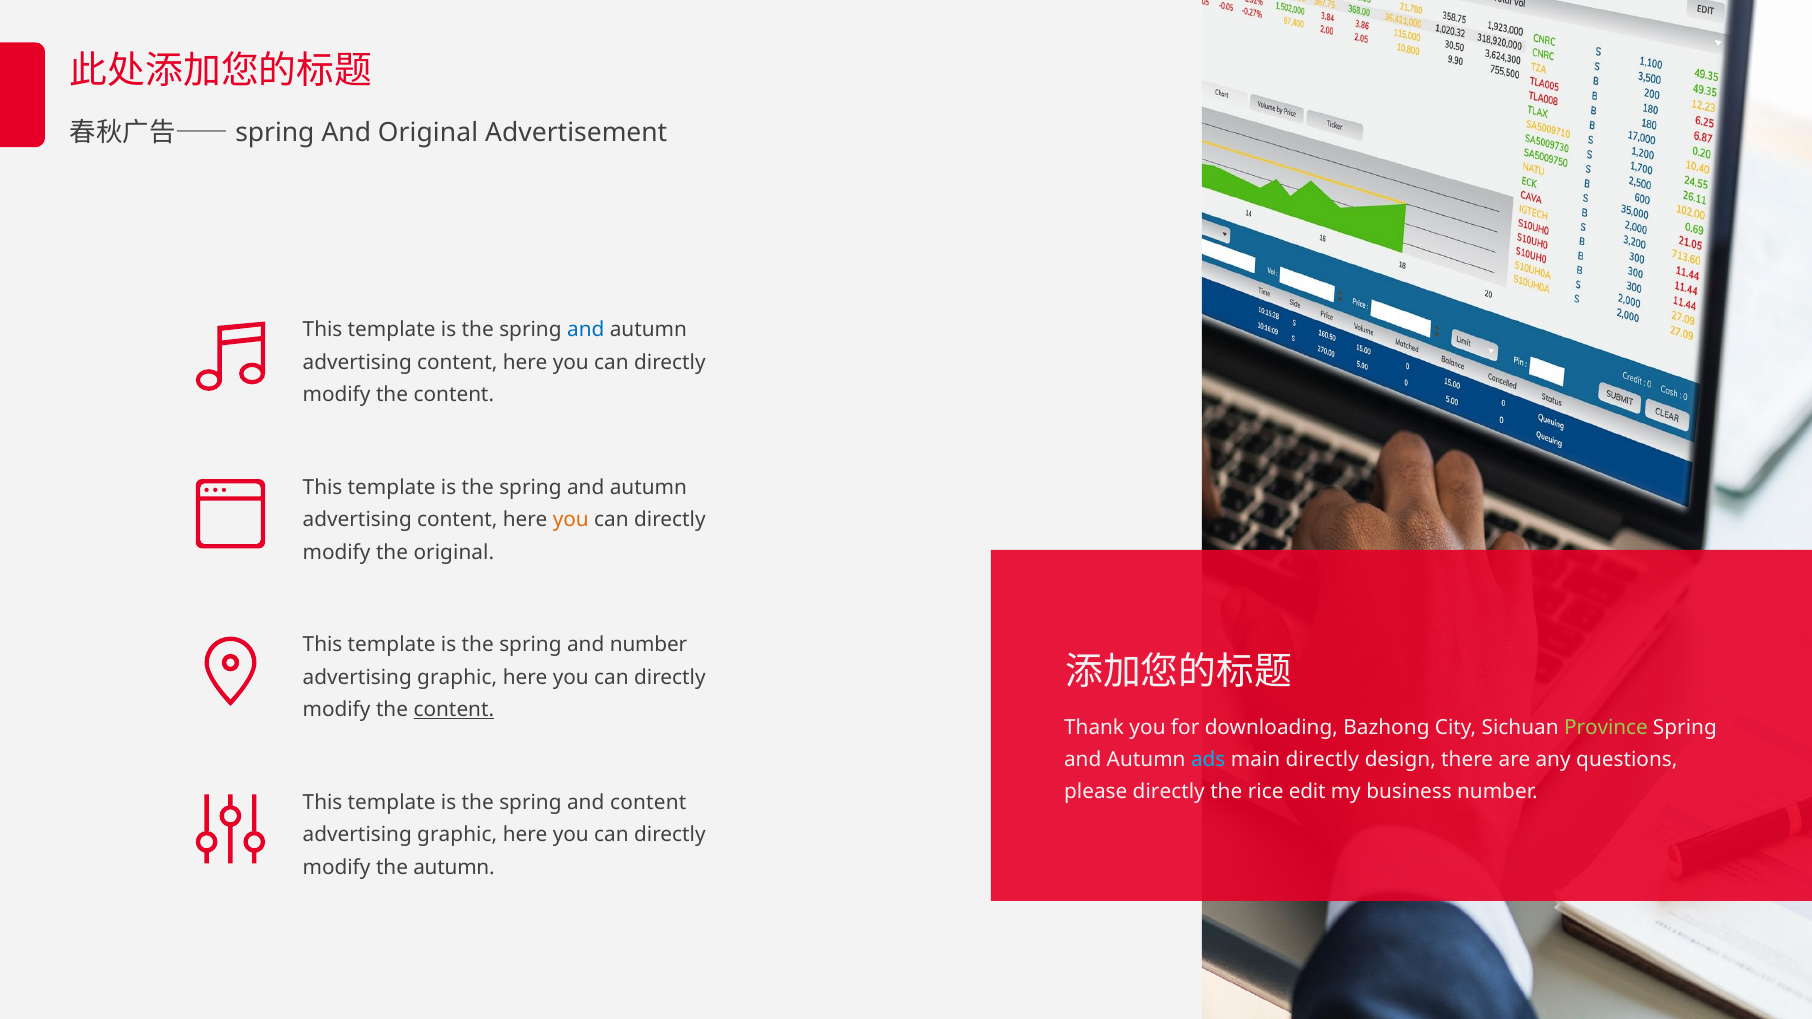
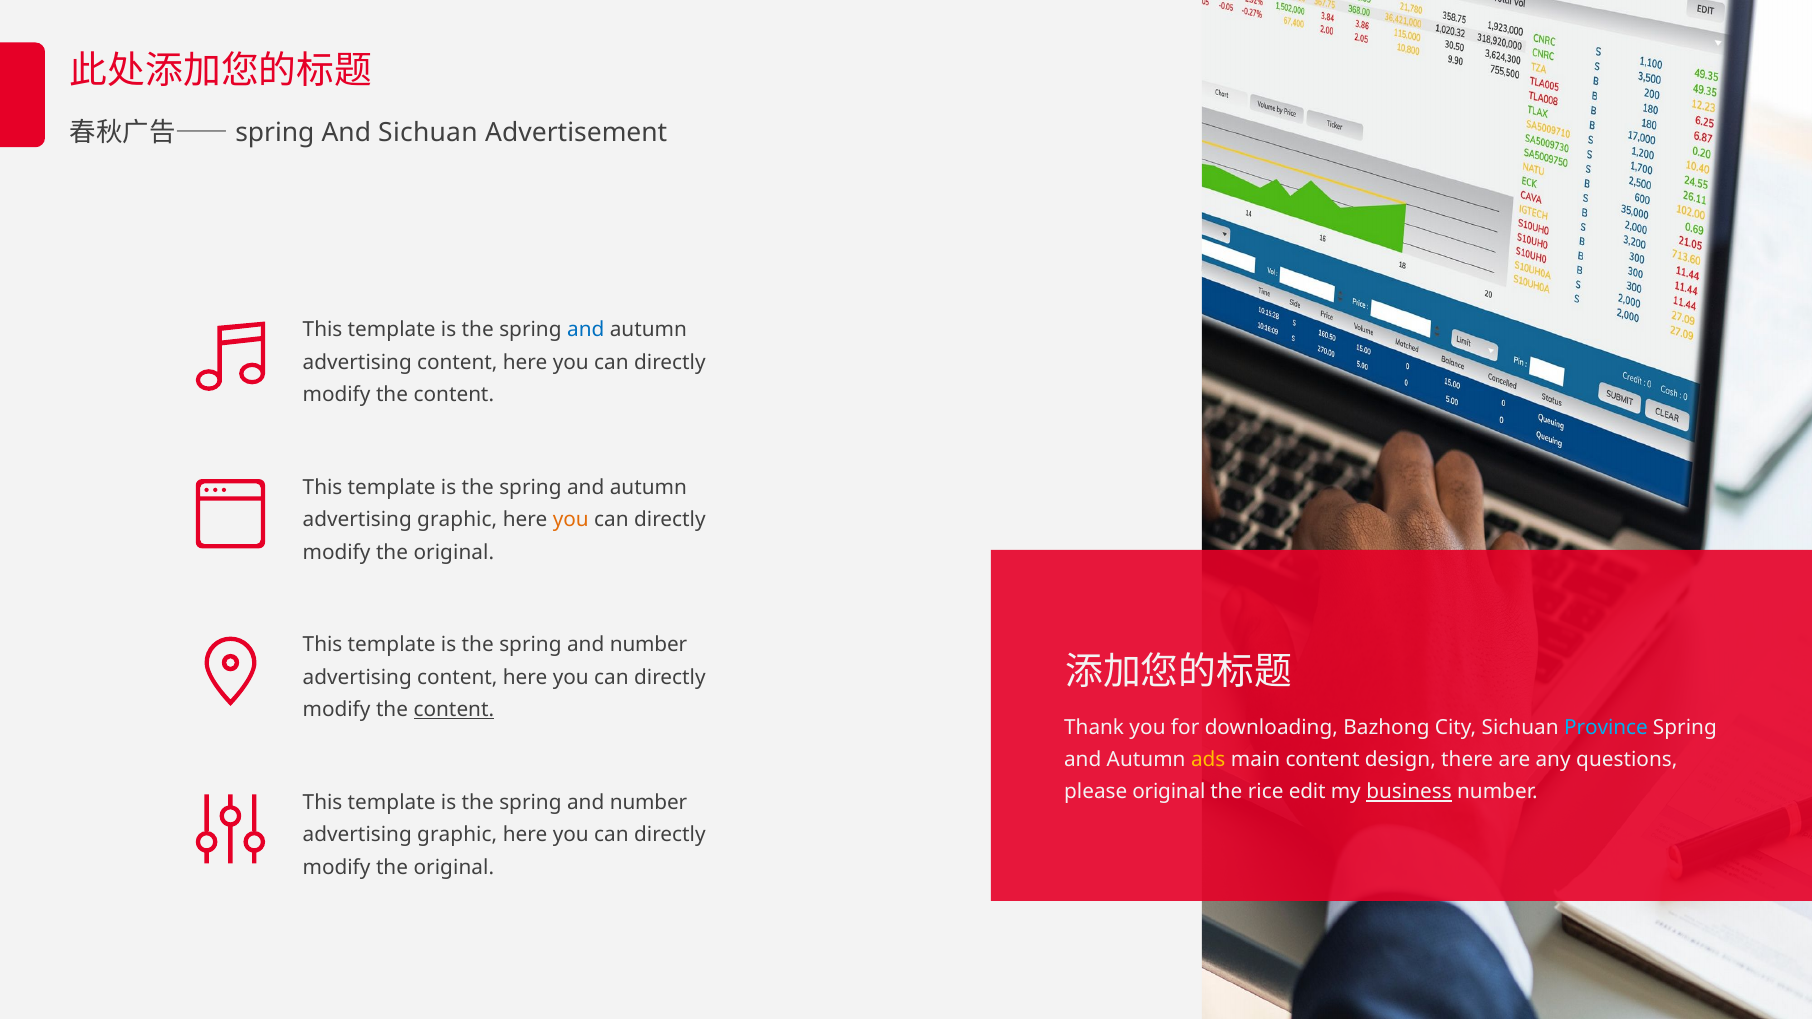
And Original: Original -> Sichuan
content at (457, 520): content -> graphic
graphic at (457, 678): graphic -> content
Province colour: light green -> light blue
ads colour: light blue -> yellow
main directly: directly -> content
please directly: directly -> original
business underline: none -> present
content at (648, 803): content -> number
autumn at (454, 868): autumn -> original
